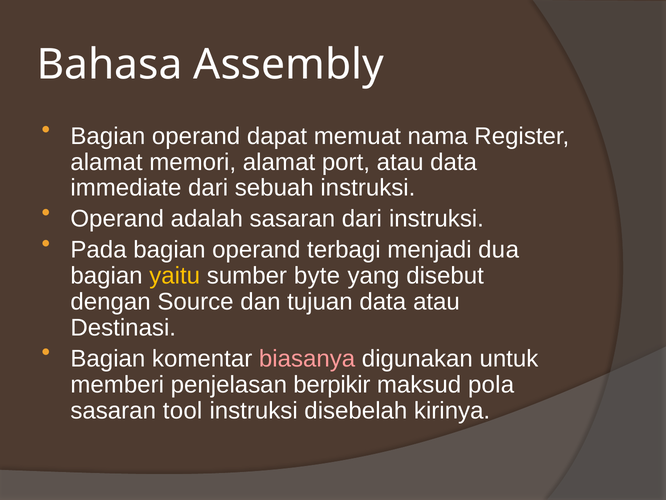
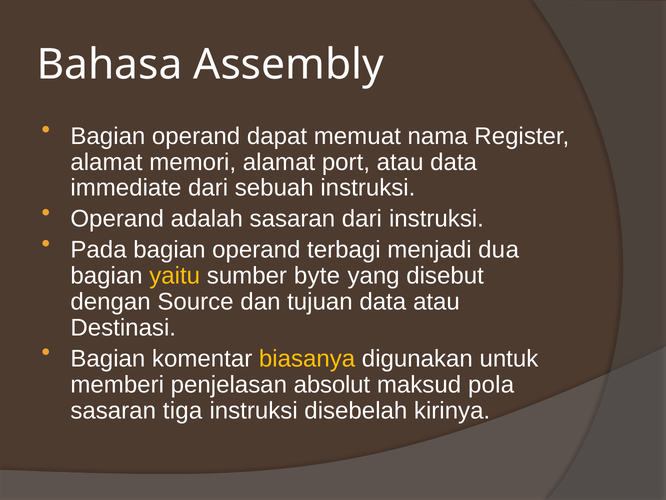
biasanya colour: pink -> yellow
berpikir: berpikir -> absolut
tool: tool -> tiga
